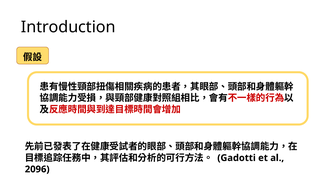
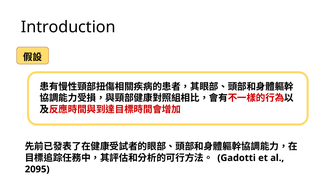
2096: 2096 -> 2095
